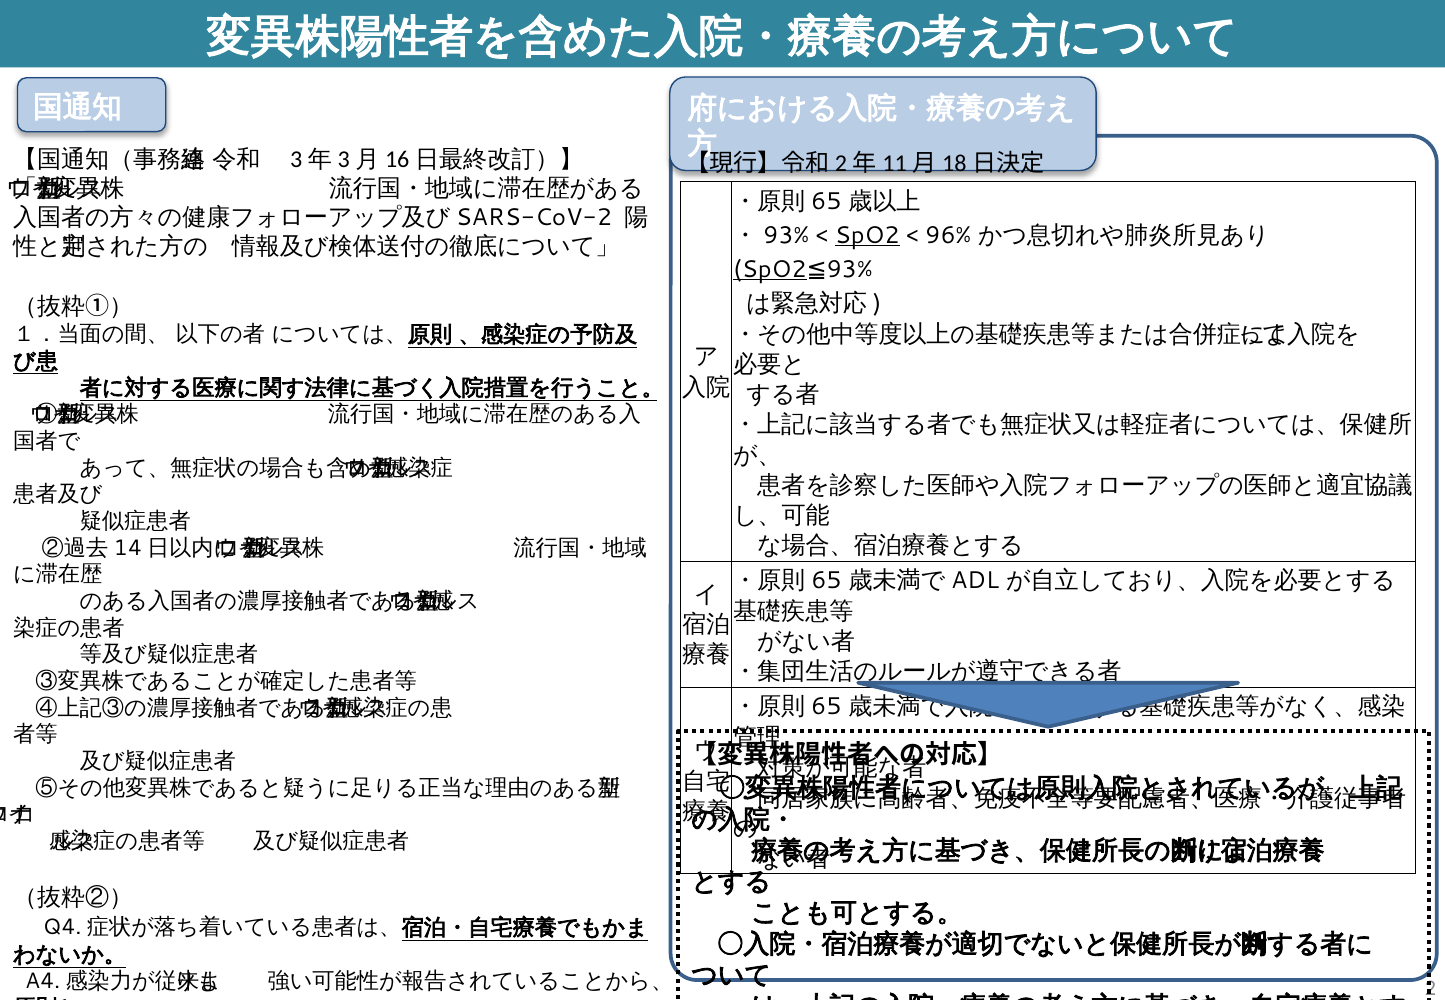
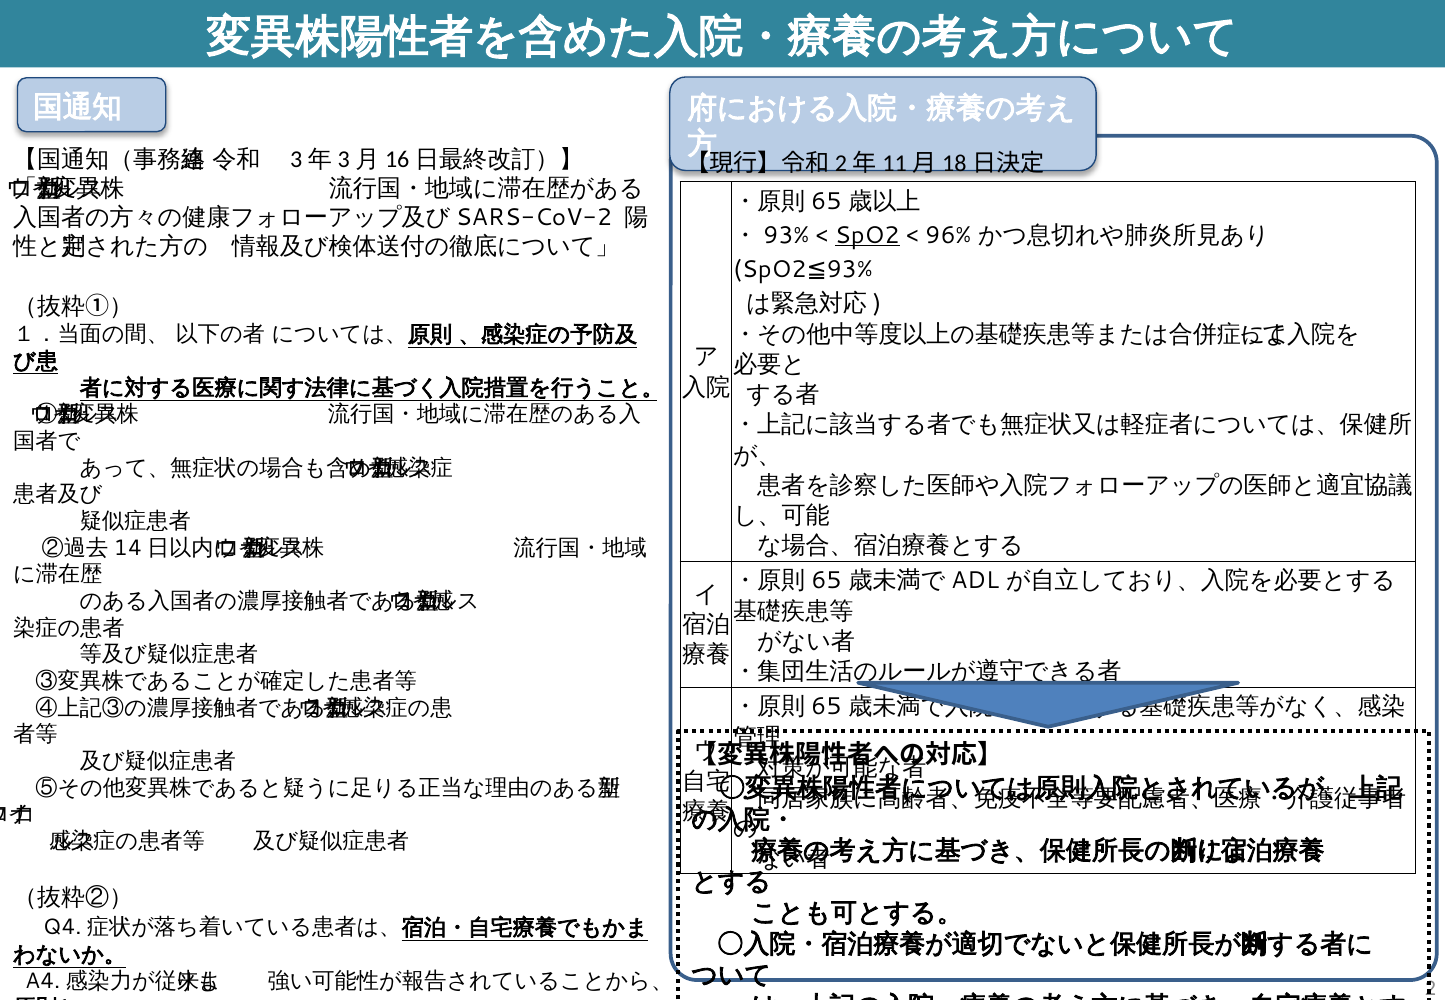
SpO2 at (770, 269) underline: present -> none
